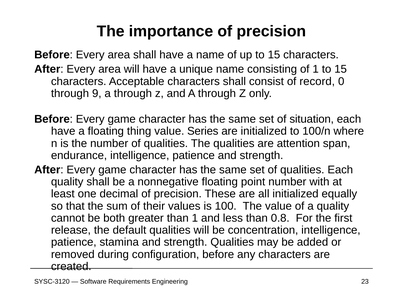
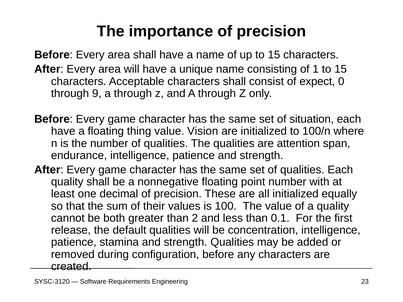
record: record -> expect
Series: Series -> Vision
than 1: 1 -> 2
0.8: 0.8 -> 0.1
